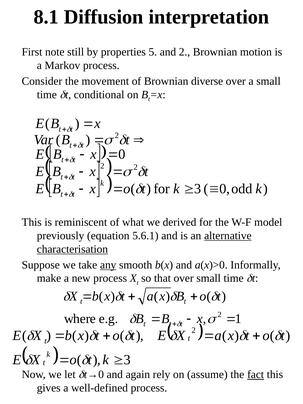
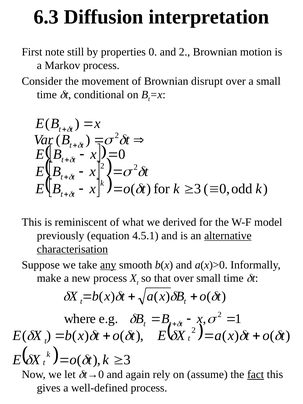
8.1: 8.1 -> 6.3
properties 5: 5 -> 0
diverse: diverse -> disrupt
5.6.1: 5.6.1 -> 4.5.1
